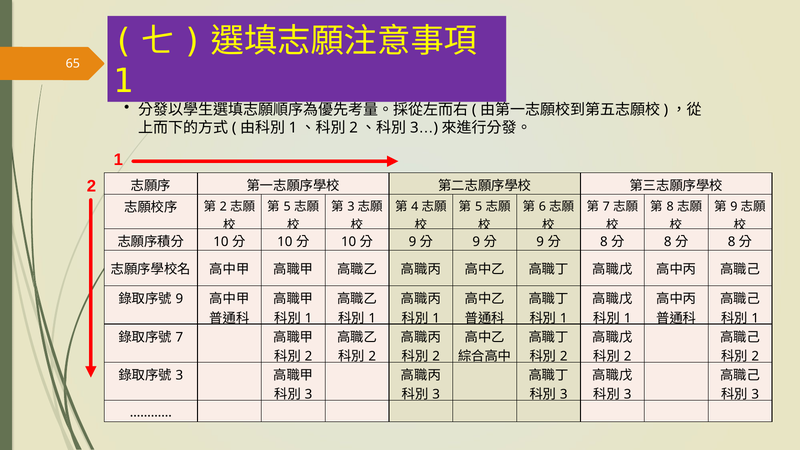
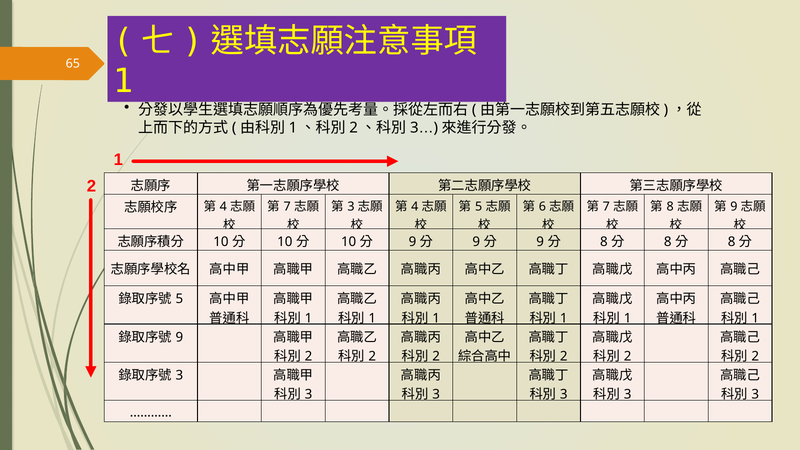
5 at (287, 207): 5 -> 7
2 at (223, 207): 2 -> 4
9 at (179, 299): 9 -> 5
7 at (179, 337): 7 -> 9
